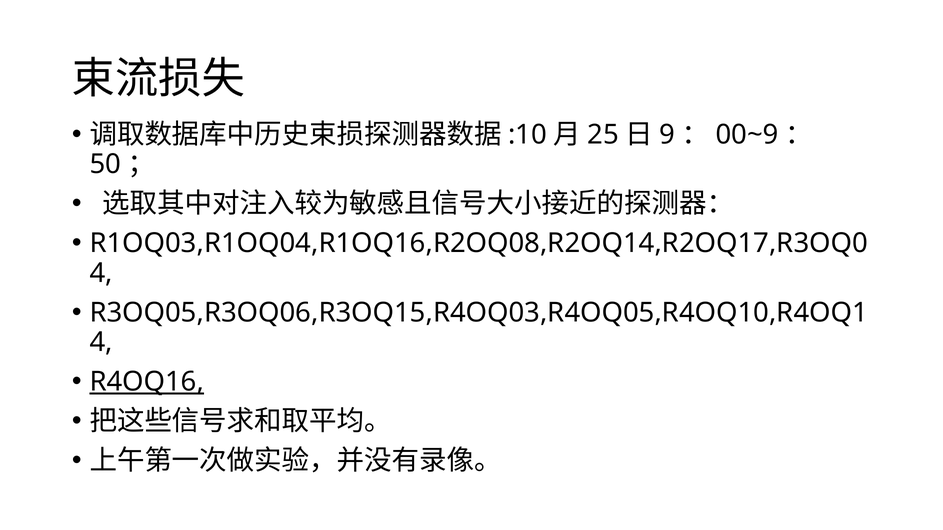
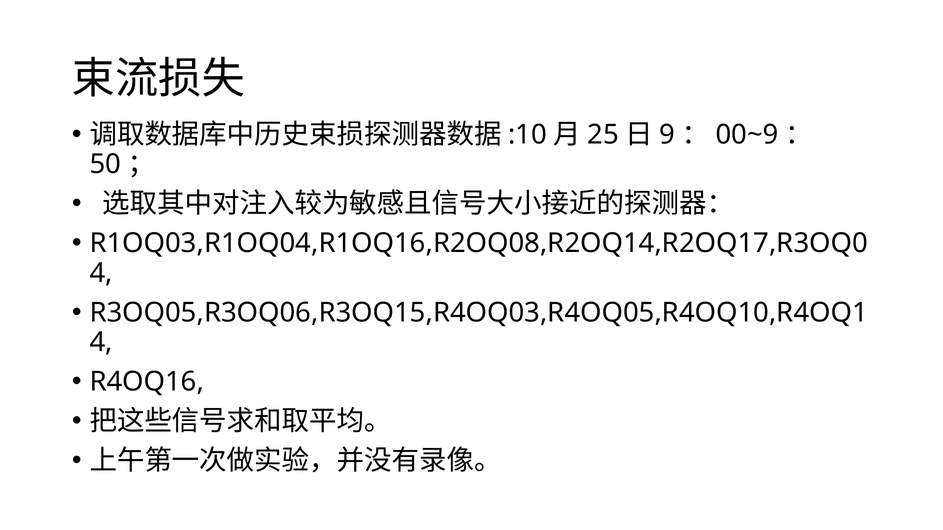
R4OQ16 underline: present -> none
